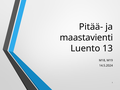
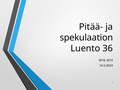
maastavienti: maastavienti -> spekulaation
13: 13 -> 36
